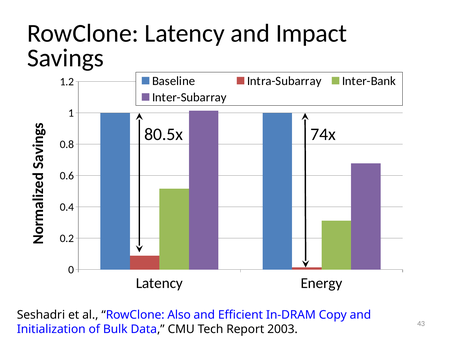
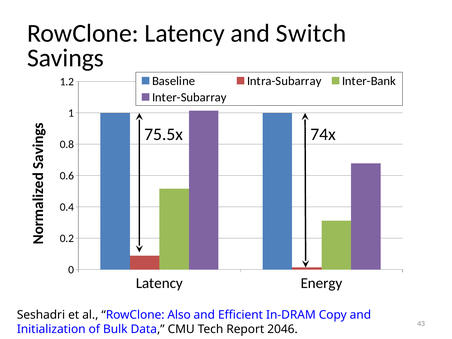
Impact: Impact -> Switch
80.5x: 80.5x -> 75.5x
2003: 2003 -> 2046
